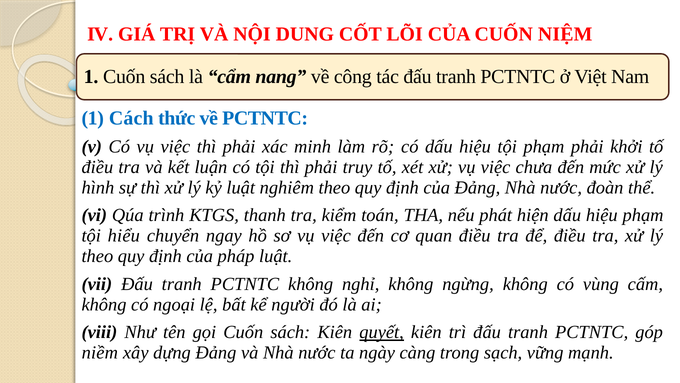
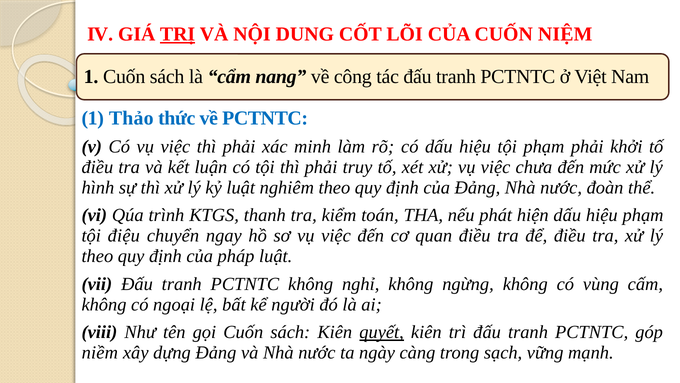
TRỊ underline: none -> present
Cách: Cách -> Thảo
hiểu: hiểu -> điệu
